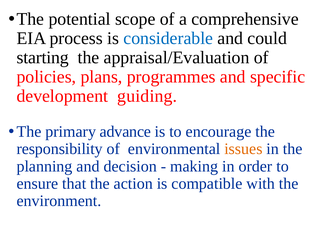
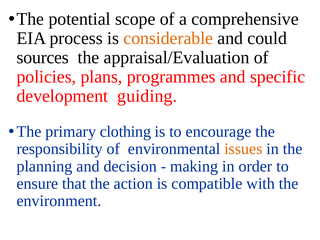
considerable colour: blue -> orange
starting: starting -> sources
advance: advance -> clothing
